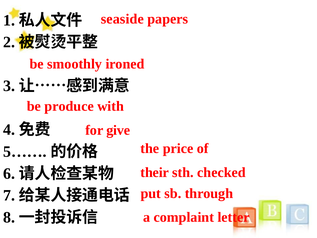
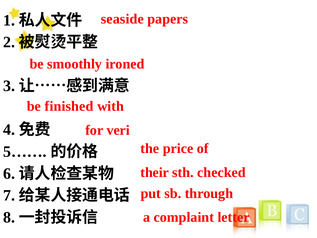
produce: produce -> finished
give: give -> veri
